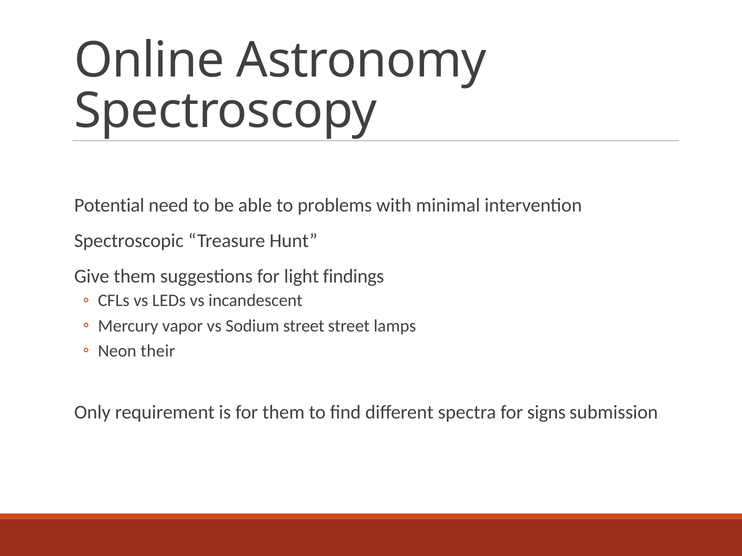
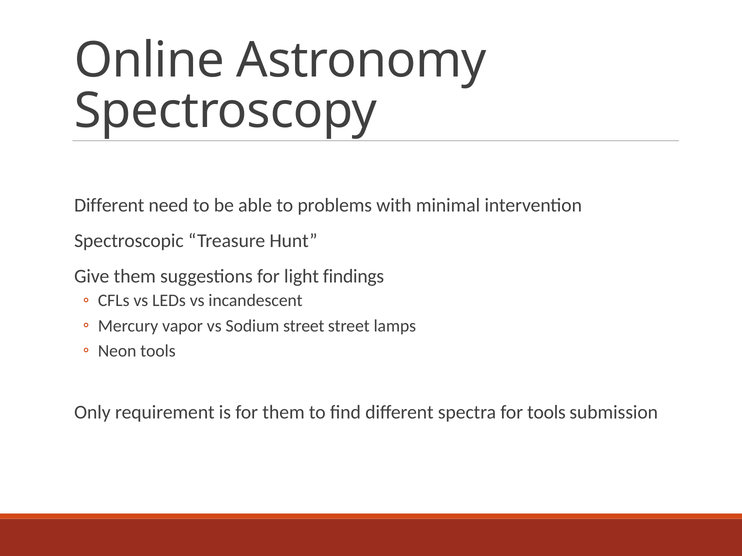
Potential at (109, 206): Potential -> Different
Neon their: their -> tools
for signs: signs -> tools
